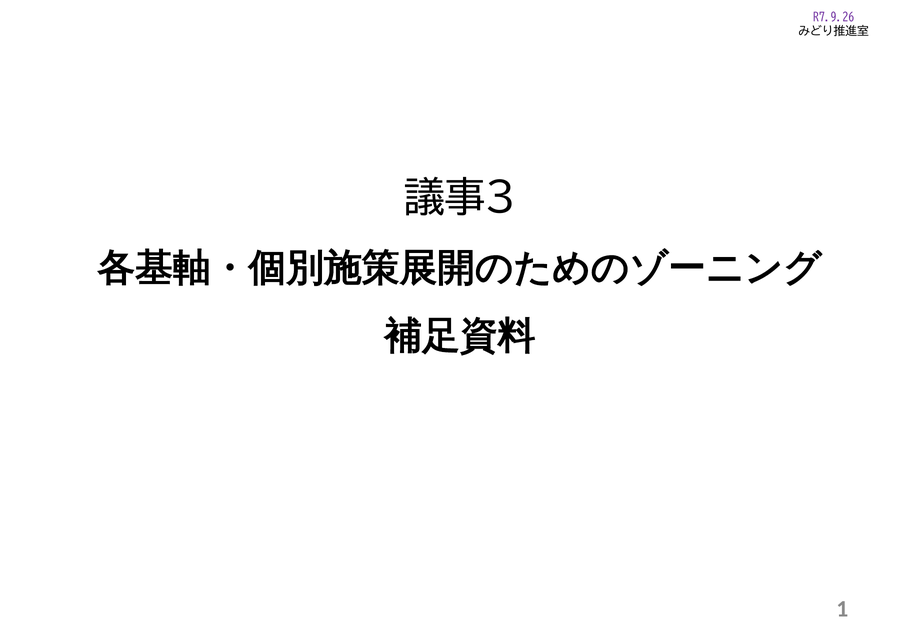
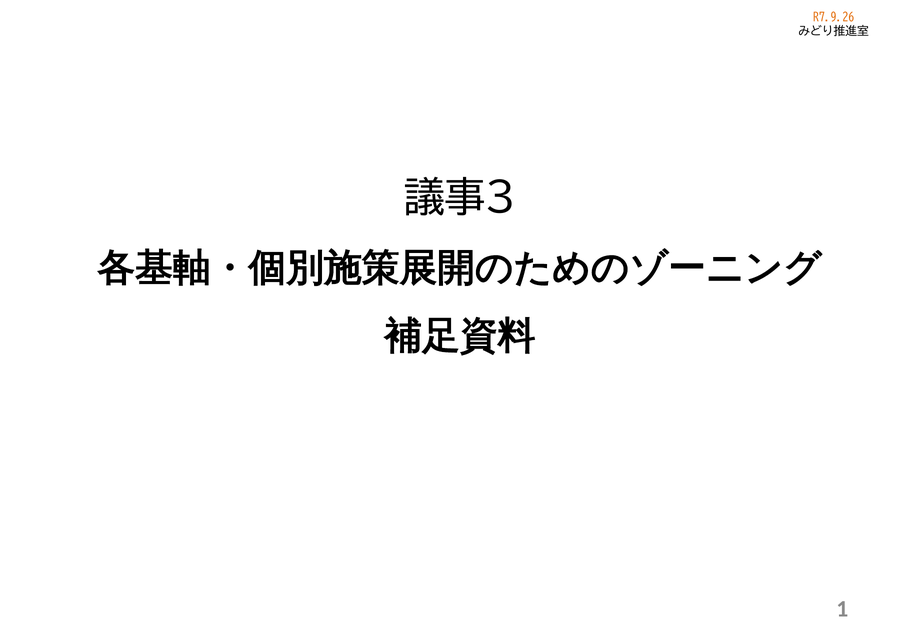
R7.9.26 colour: purple -> orange
